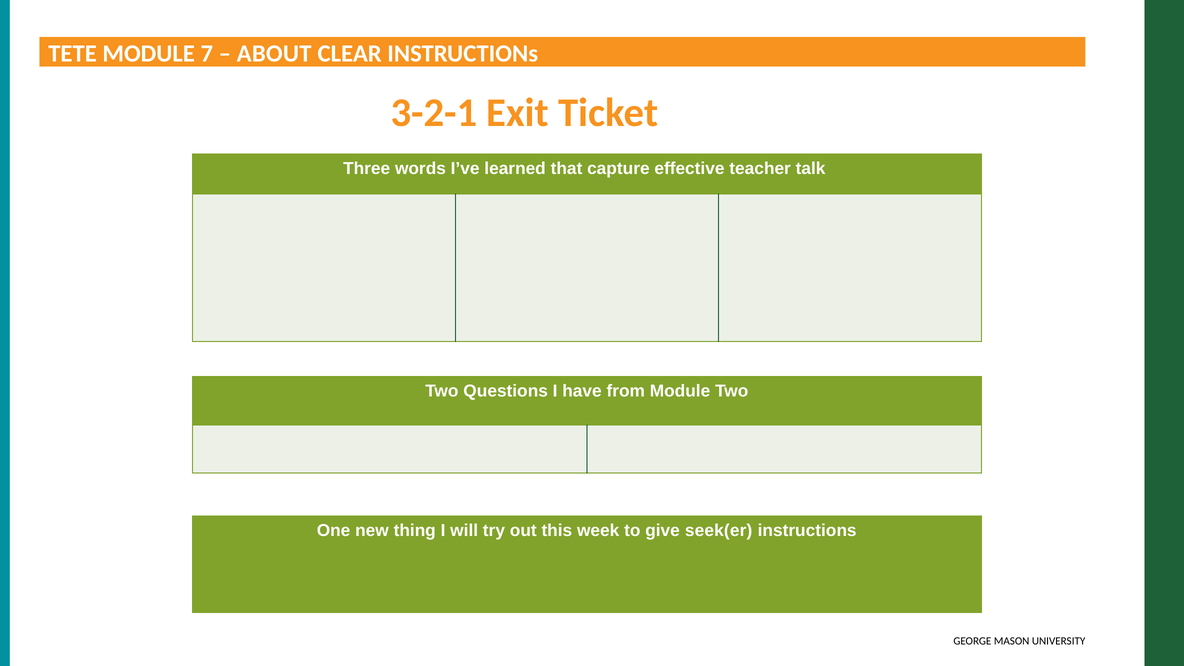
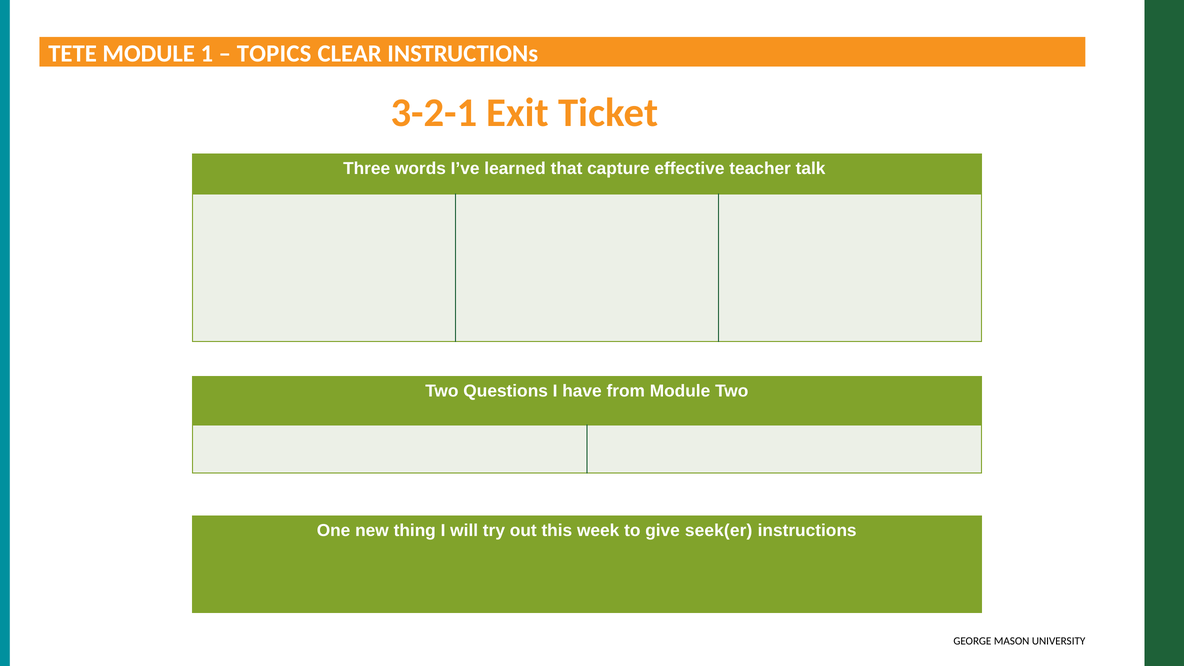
7: 7 -> 1
ABOUT: ABOUT -> TOPICS
